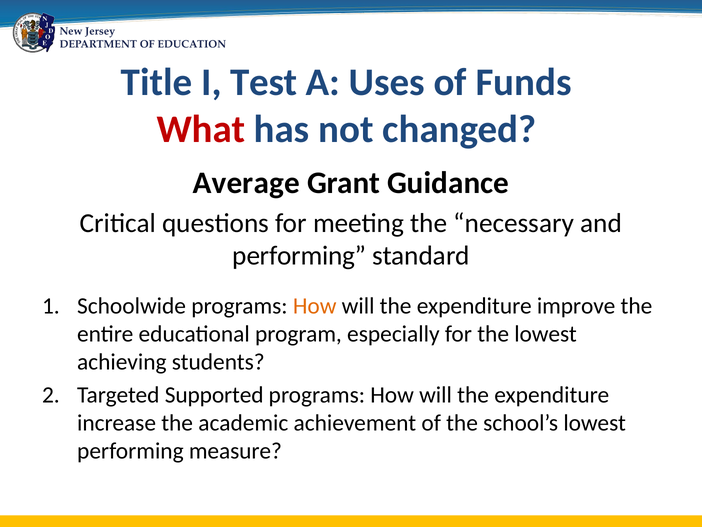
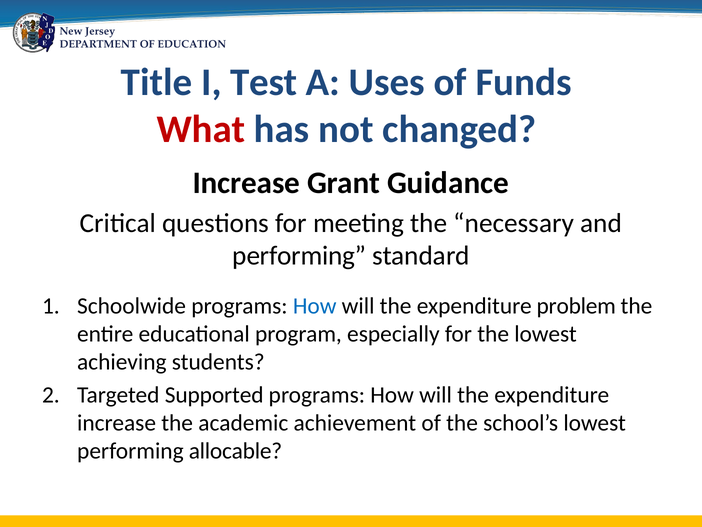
Average at (246, 183): Average -> Increase
How at (315, 306) colour: orange -> blue
improve: improve -> problem
measure: measure -> allocable
